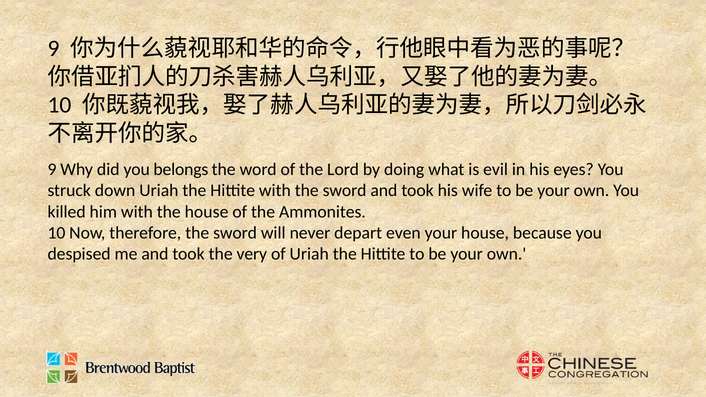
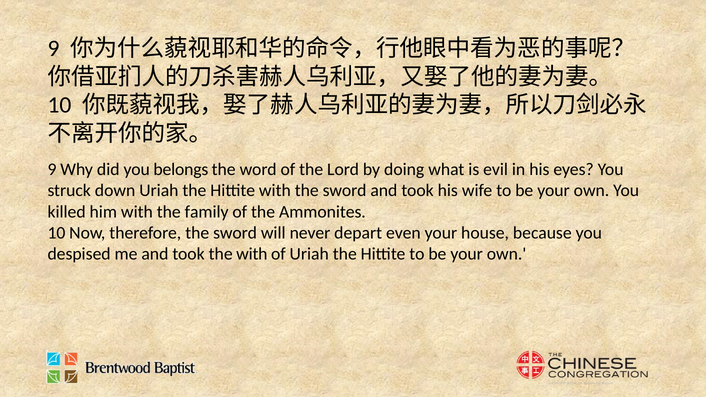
the house: house -> family
the very: very -> with
